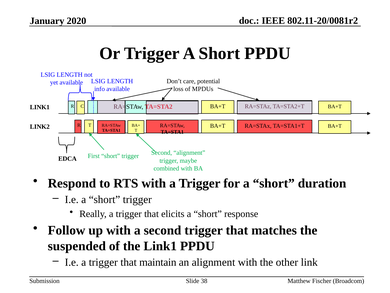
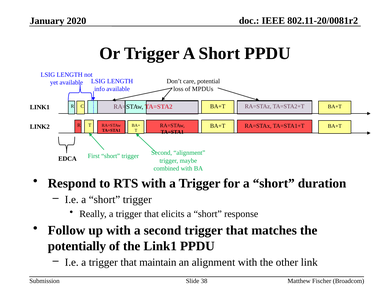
suspended: suspended -> potentially
